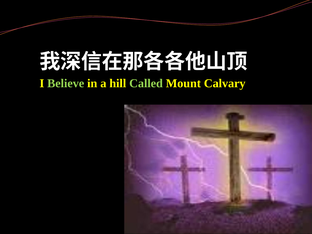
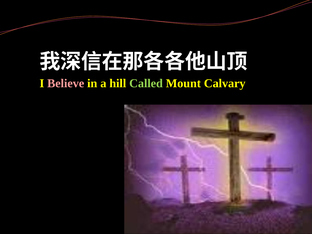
Believe colour: light green -> pink
